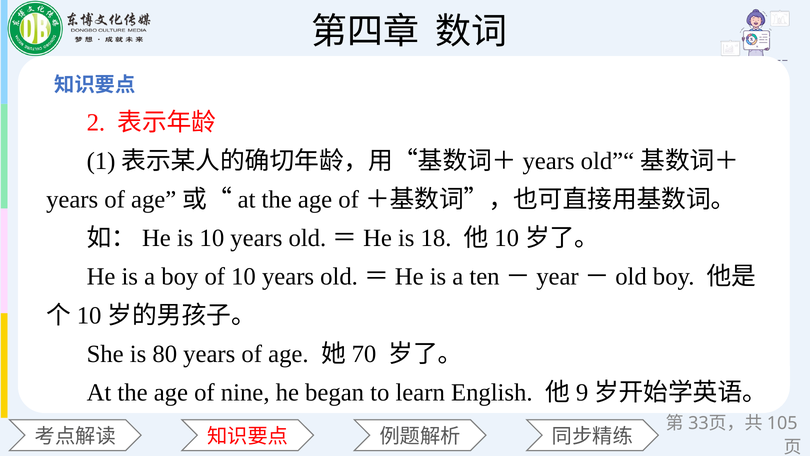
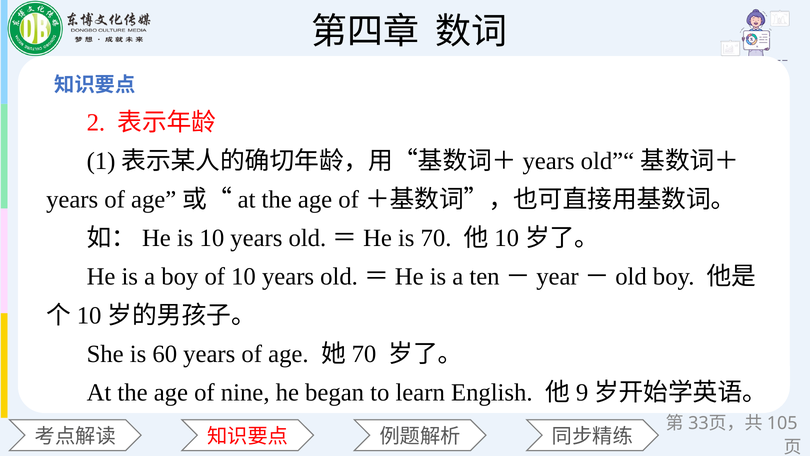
18: 18 -> 70
80: 80 -> 60
